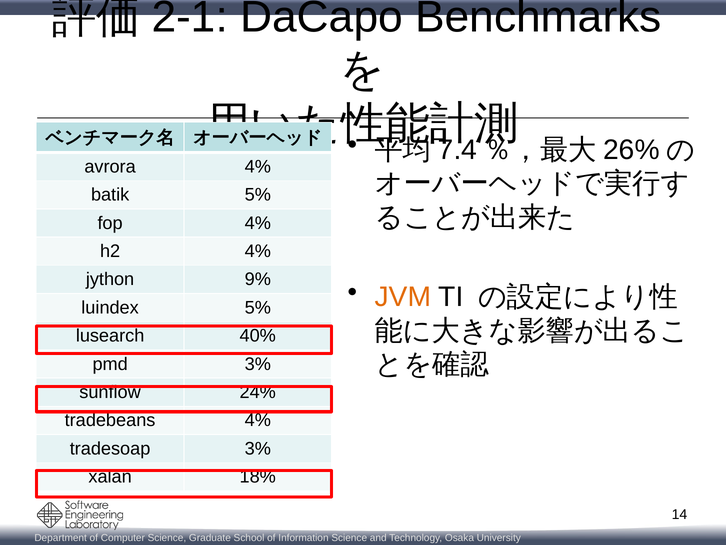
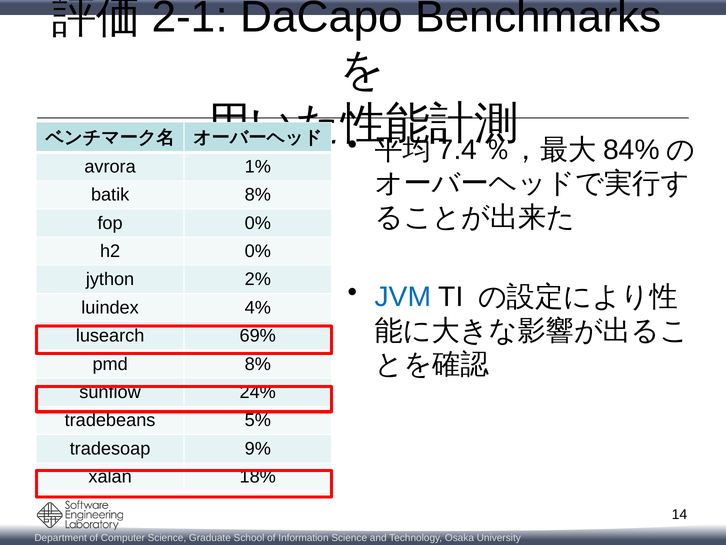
26%: 26% -> 84%
avrora 4%: 4% -> 1%
batik 5%: 5% -> 8%
fop 4%: 4% -> 0%
h2 4%: 4% -> 0%
9%: 9% -> 2%
JVM colour: orange -> blue
luindex 5%: 5% -> 4%
40%: 40% -> 69%
pmd 3%: 3% -> 8%
tradebeans 4%: 4% -> 5%
tradesoap 3%: 3% -> 9%
